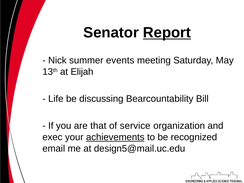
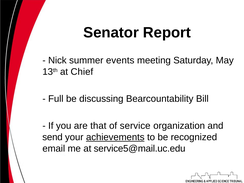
Report underline: present -> none
Elijah: Elijah -> Chief
Life: Life -> Full
exec: exec -> send
design5@mail.uc.edu: design5@mail.uc.edu -> service5@mail.uc.edu
